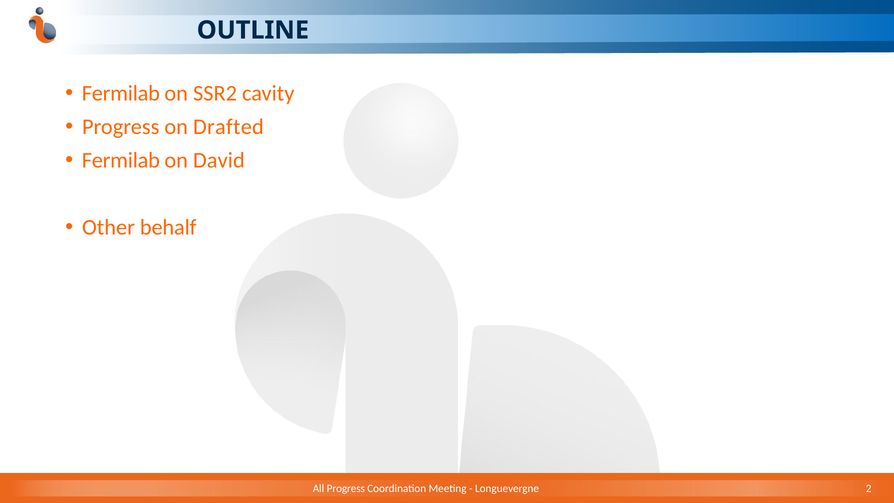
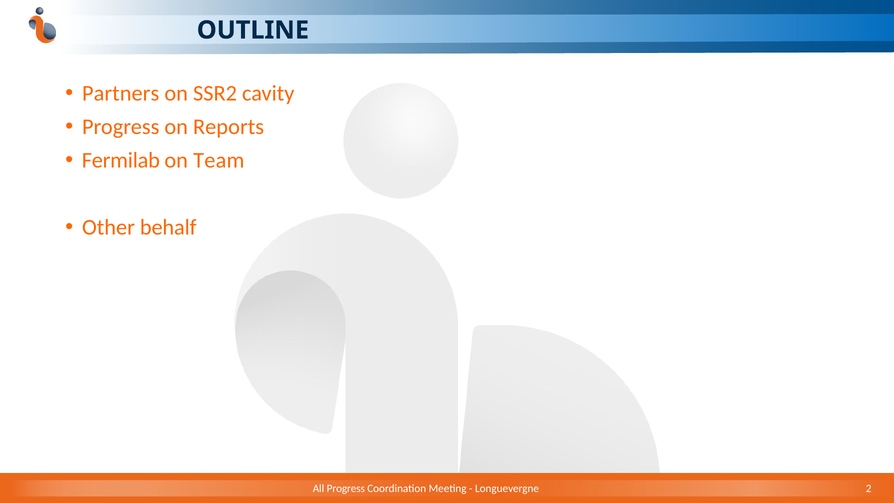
Fermilab at (121, 93): Fermilab -> Partners
Drafted: Drafted -> Reports
David: David -> Team
